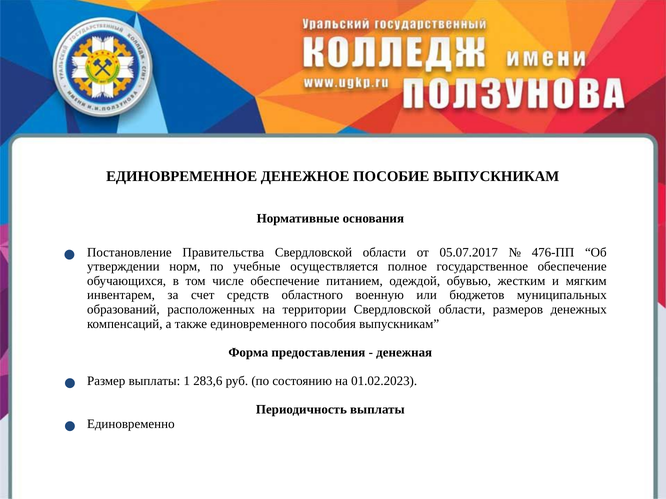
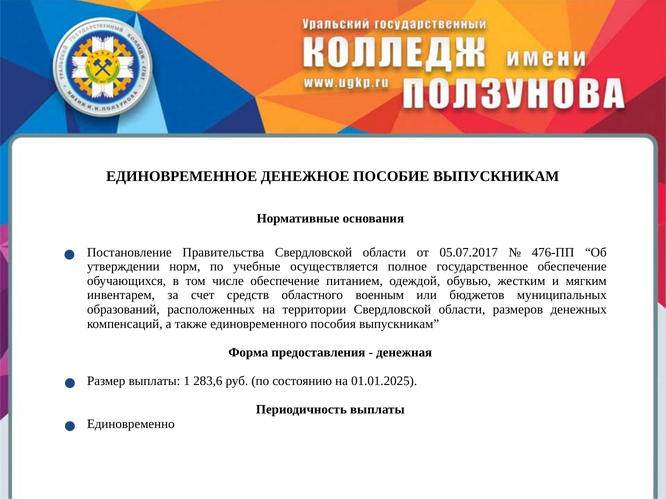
военную: военную -> военным
01.02.2023: 01.02.2023 -> 01.01.2025
